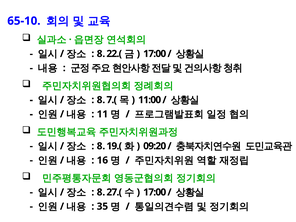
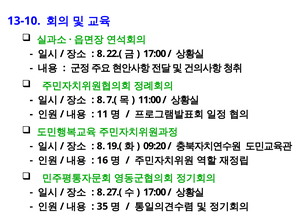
65-10: 65-10 -> 13-10
